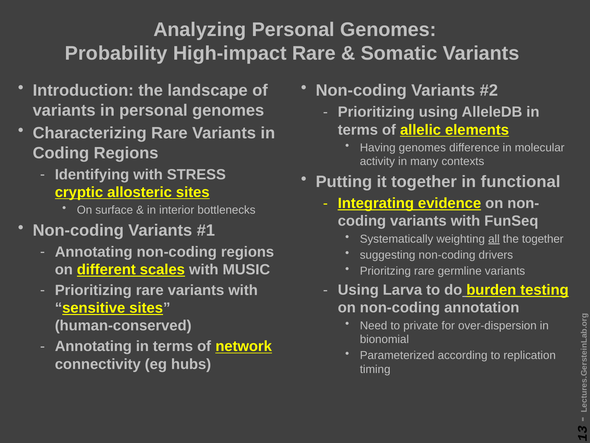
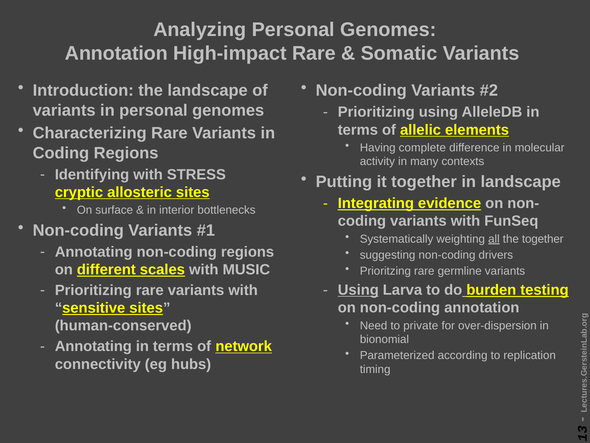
Probability at (116, 53): Probability -> Annotation
Having genomes: genomes -> complete
in functional: functional -> landscape
Using at (358, 290) underline: none -> present
